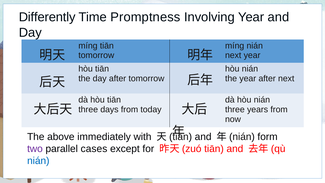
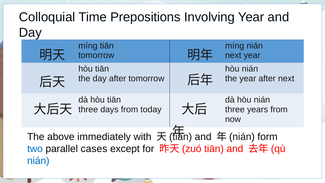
Differently: Differently -> Colloquial
Promptness: Promptness -> Prepositions
two colour: purple -> blue
